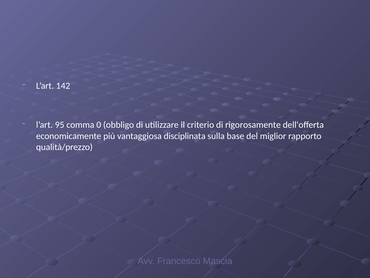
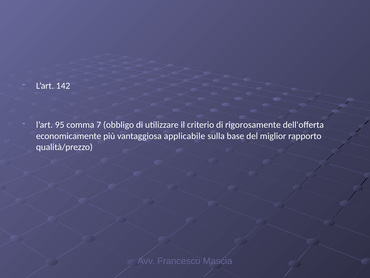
0: 0 -> 7
disciplinata: disciplinata -> applicabile
